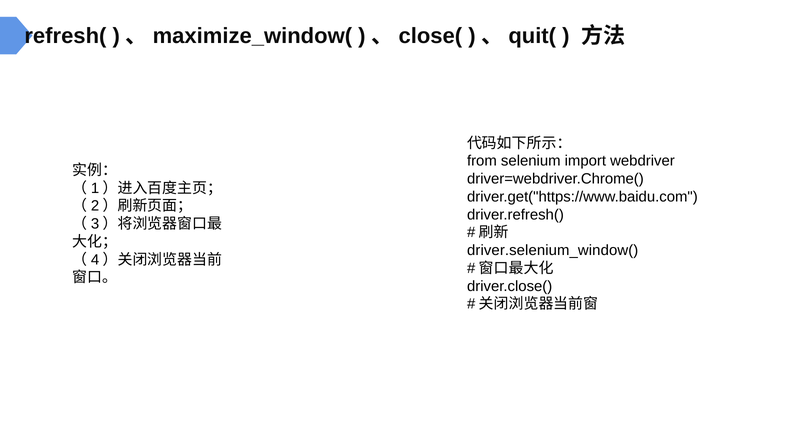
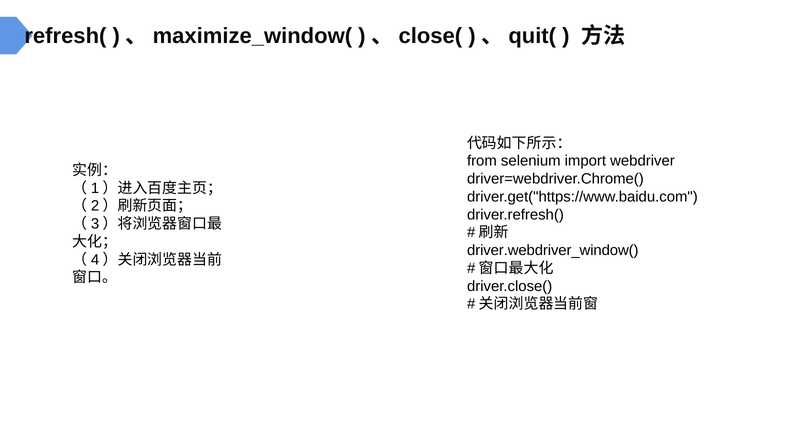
driver.selenium_window(: driver.selenium_window( -> driver.webdriver_window(
